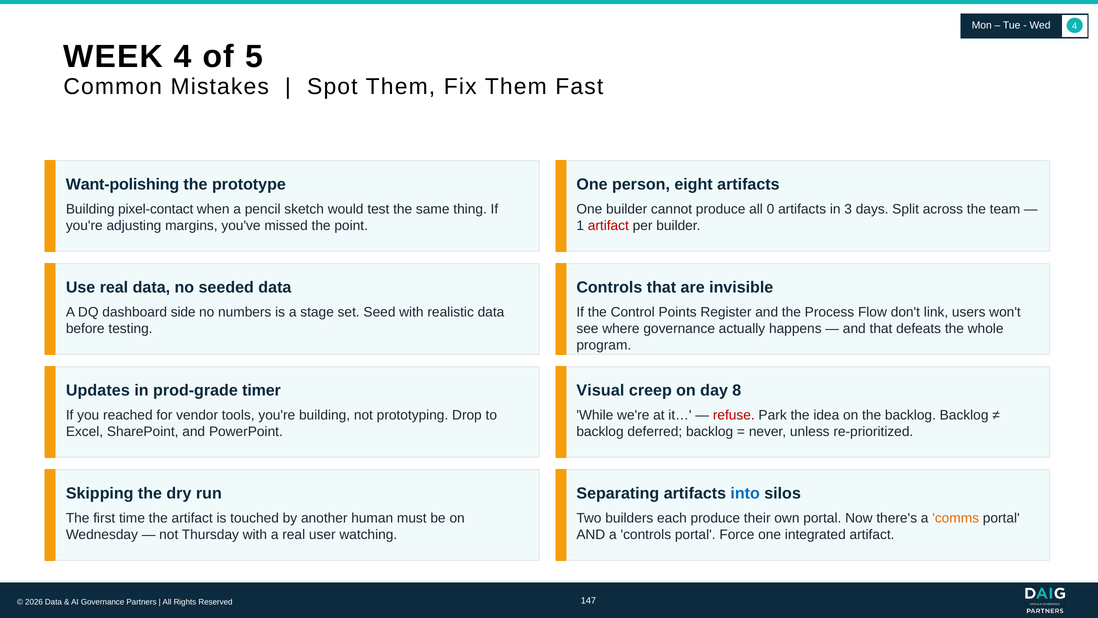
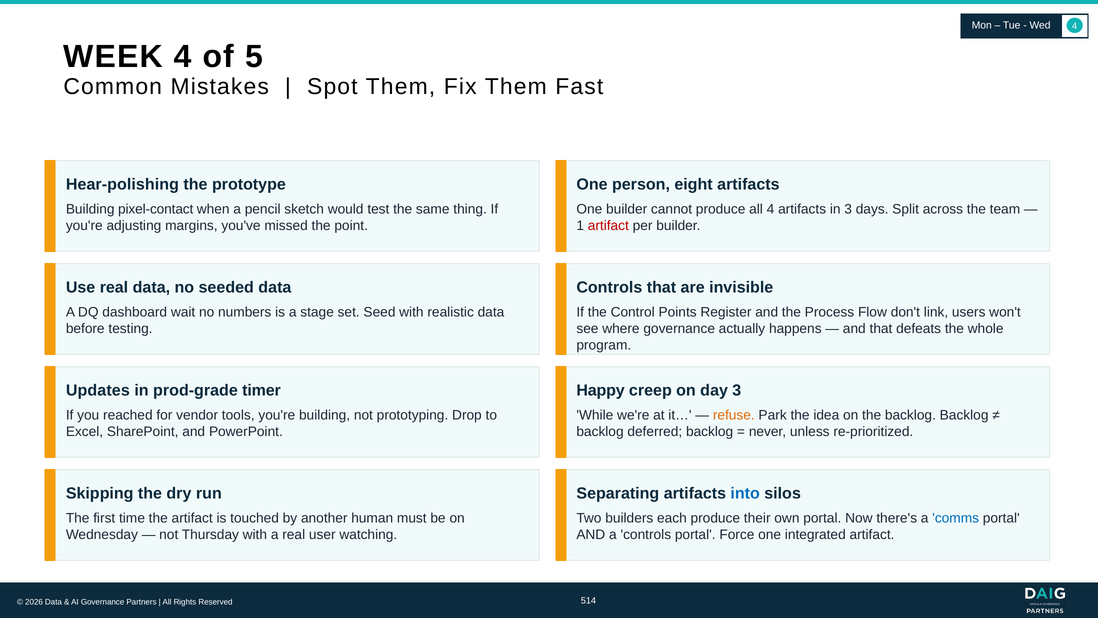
Want-polishing: Want-polishing -> Hear-polishing
all 0: 0 -> 4
side: side -> wait
Visual: Visual -> Happy
day 8: 8 -> 3
refuse colour: red -> orange
comms colour: orange -> blue
147: 147 -> 514
